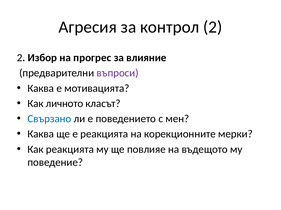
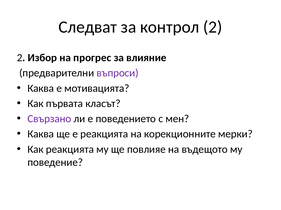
Агресия: Агресия -> Следват
личното: личното -> първата
Свързано colour: blue -> purple
